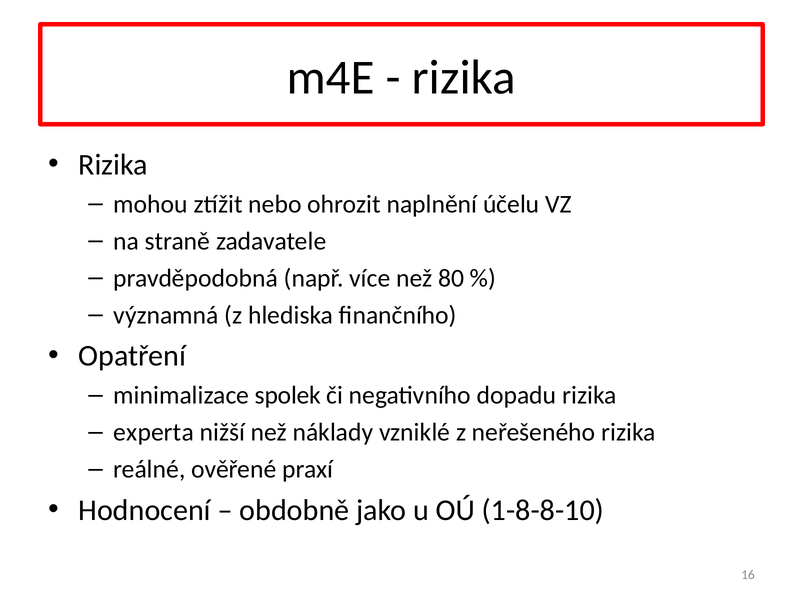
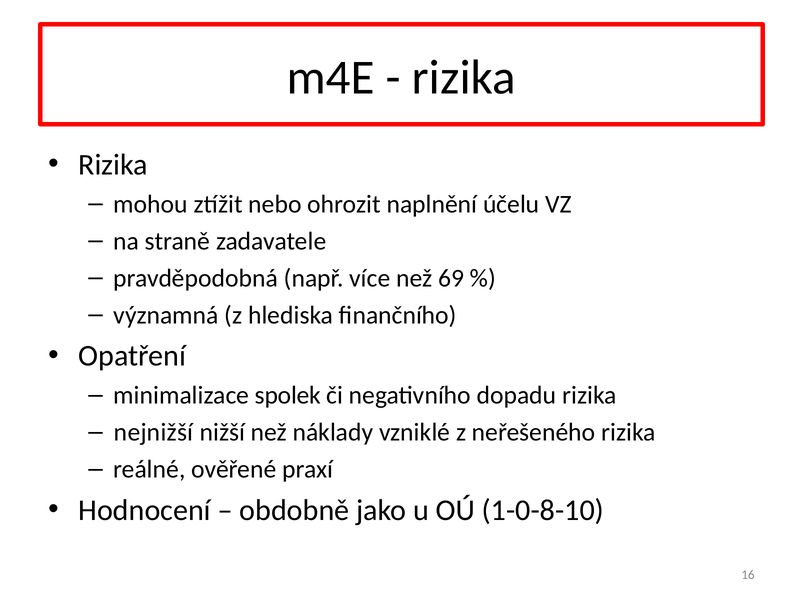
80: 80 -> 69
experta: experta -> nejnižší
1-8-8-10: 1-8-8-10 -> 1-0-8-10
